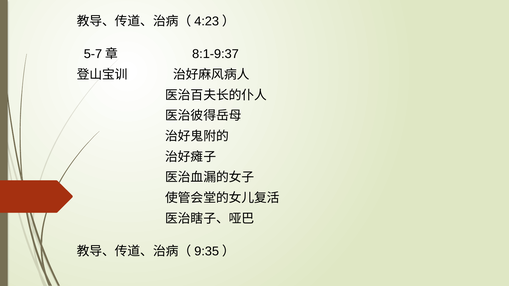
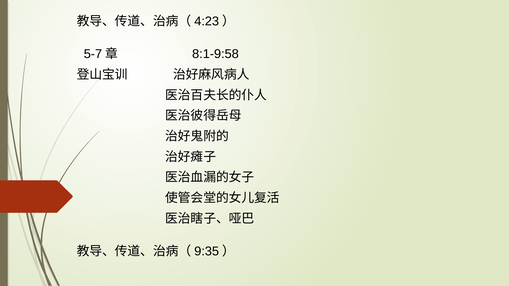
8:1-9:37: 8:1-9:37 -> 8:1-9:58
